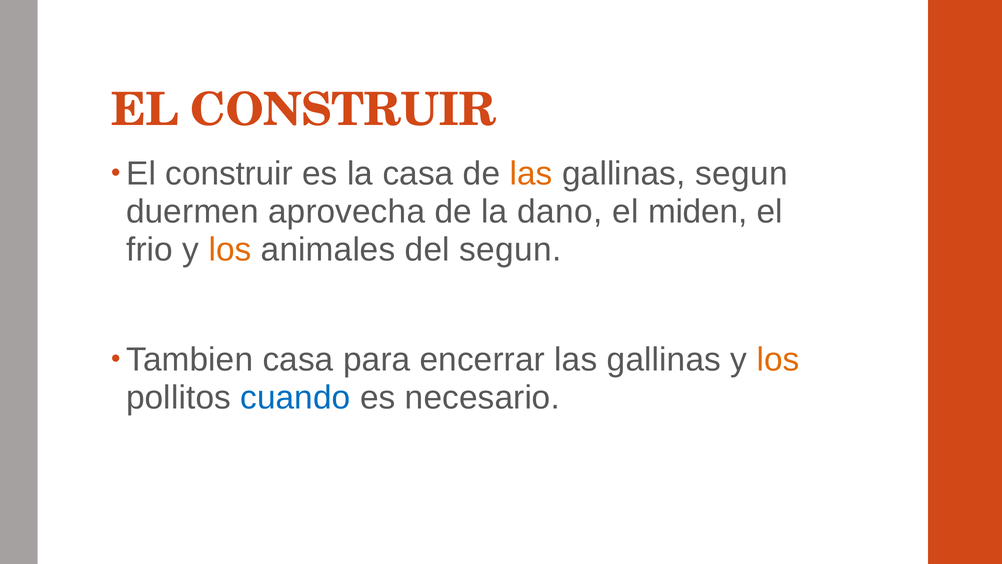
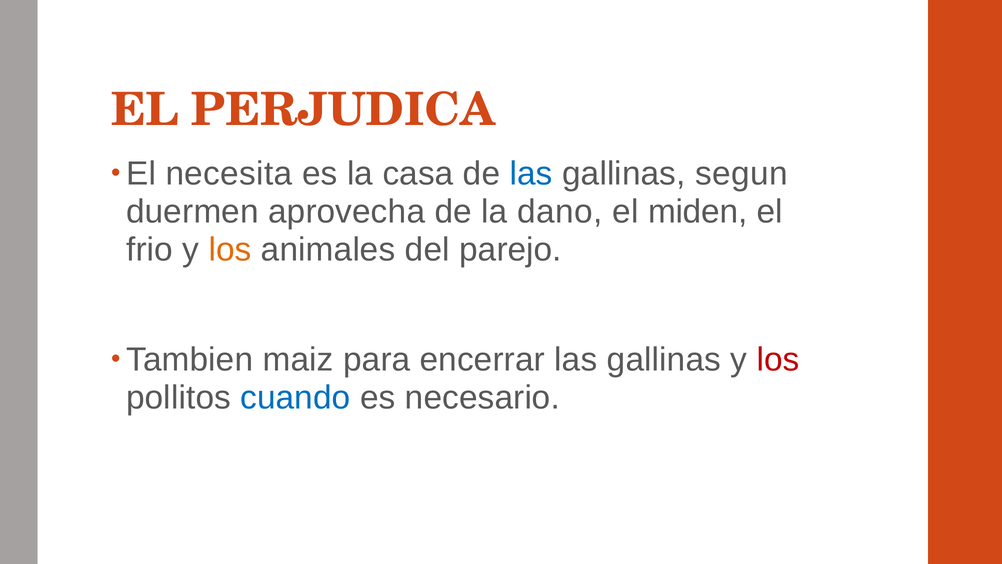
CONSTRUIR at (343, 110): CONSTRUIR -> PERJUDICA
construir at (229, 174): construir -> necesita
las at (531, 174) colour: orange -> blue
del segun: segun -> parejo
Tambien casa: casa -> maiz
los at (778, 359) colour: orange -> red
